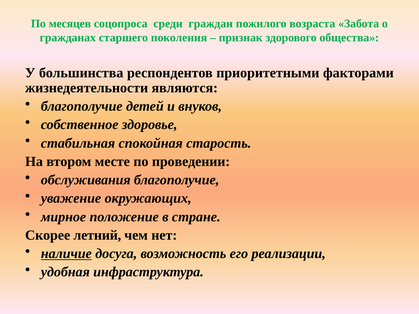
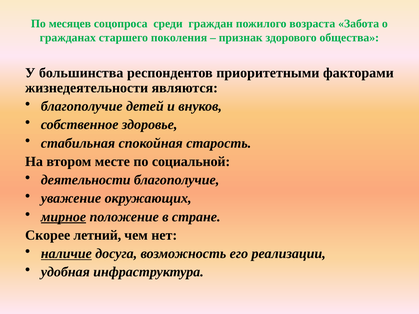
проведении: проведении -> социальной
обслуживания: обслуживания -> деятельности
мирное underline: none -> present
